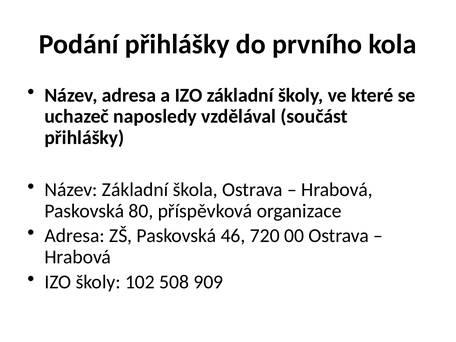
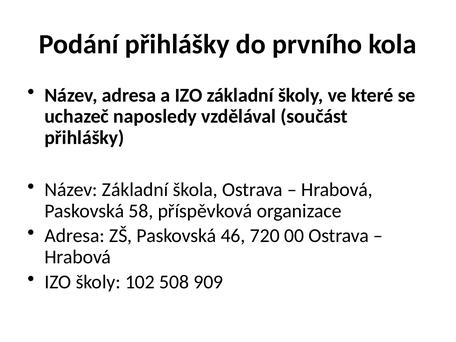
80: 80 -> 58
